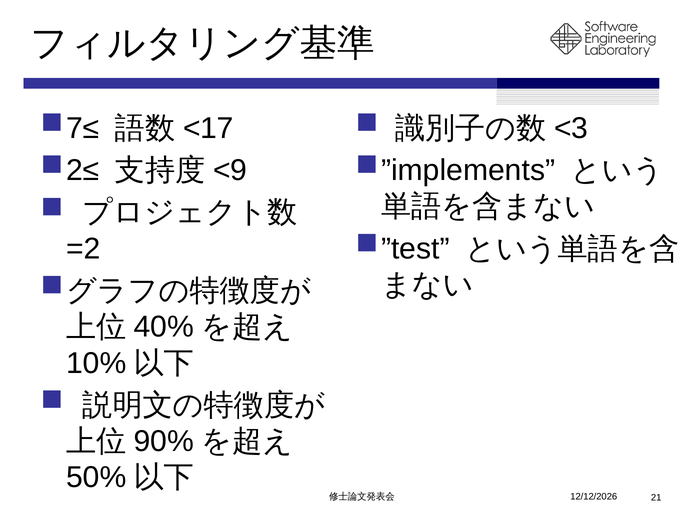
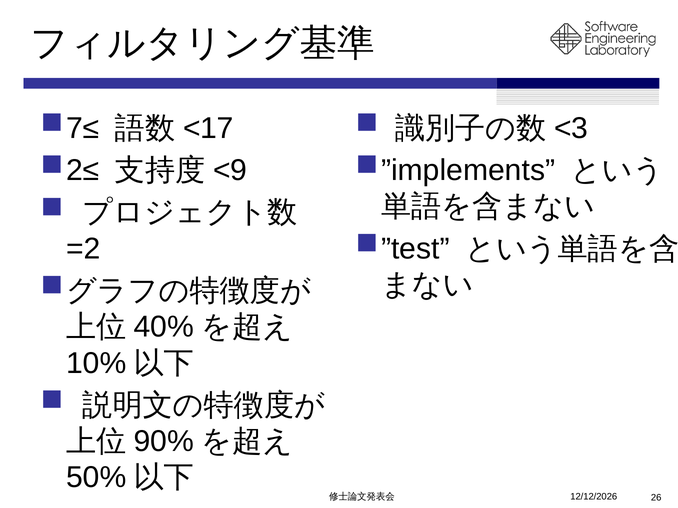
21: 21 -> 26
